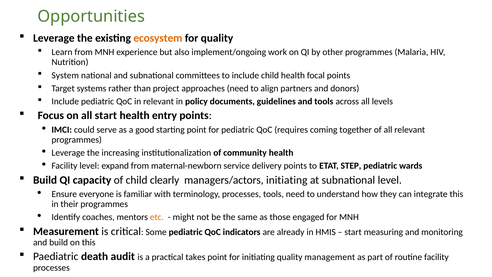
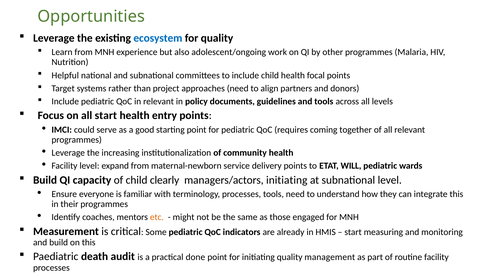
ecosystem colour: orange -> blue
implement/ongoing: implement/ongoing -> adolescent/ongoing
System: System -> Helpful
STEP: STEP -> WILL
takes: takes -> done
